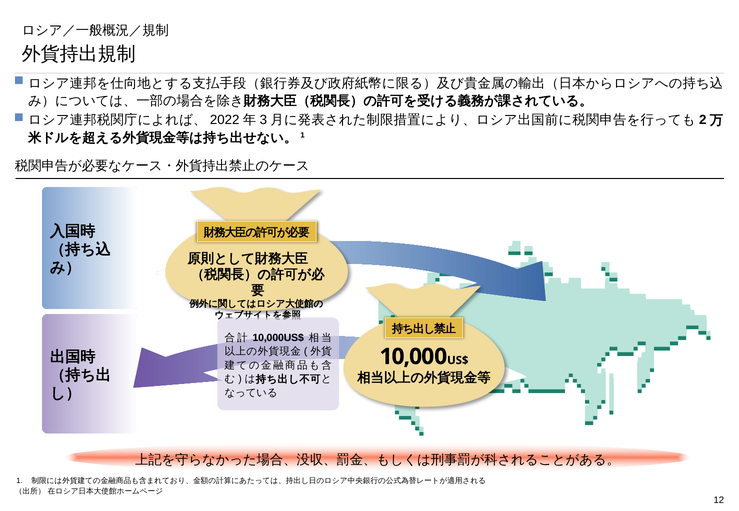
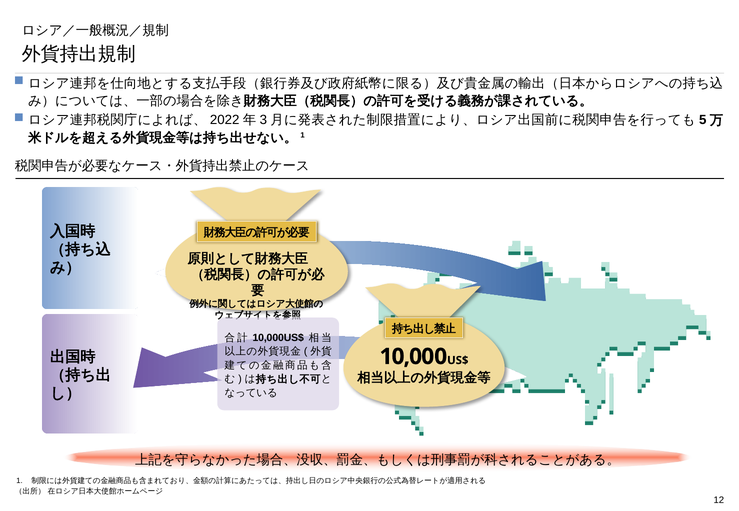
2: 2 -> 5
